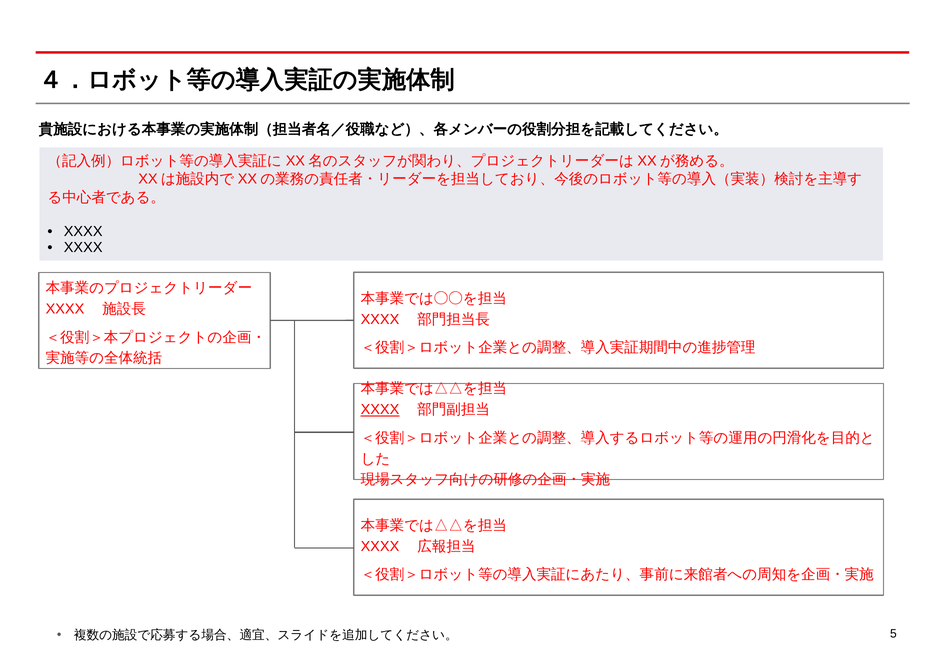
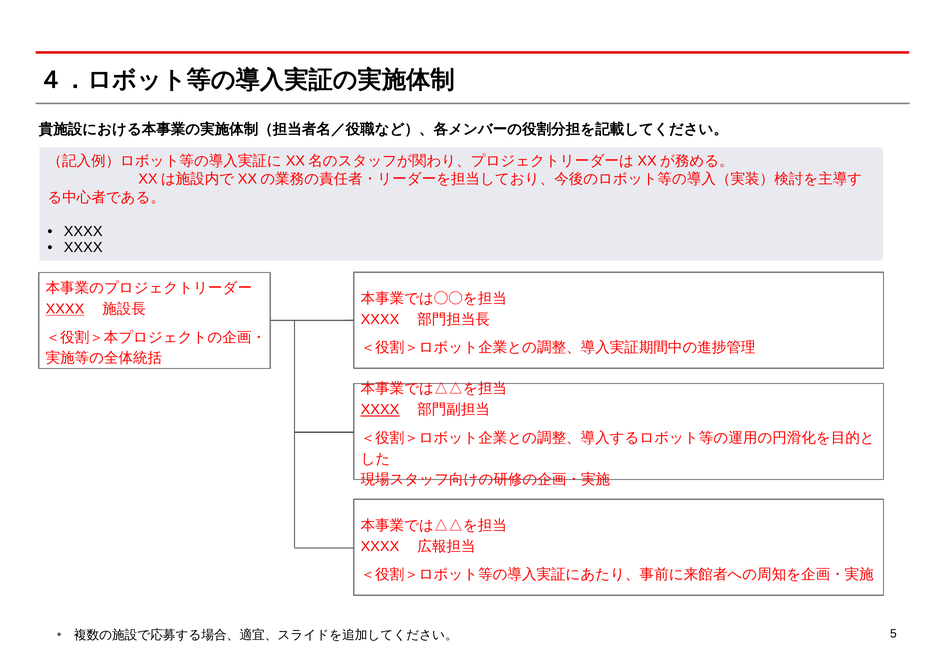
XXXX at (65, 309) underline: none -> present
